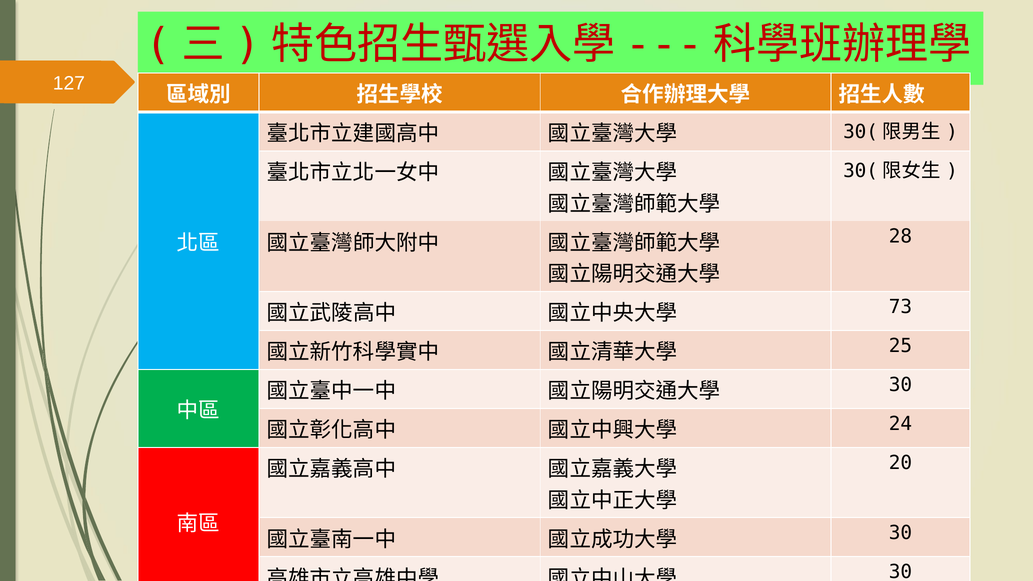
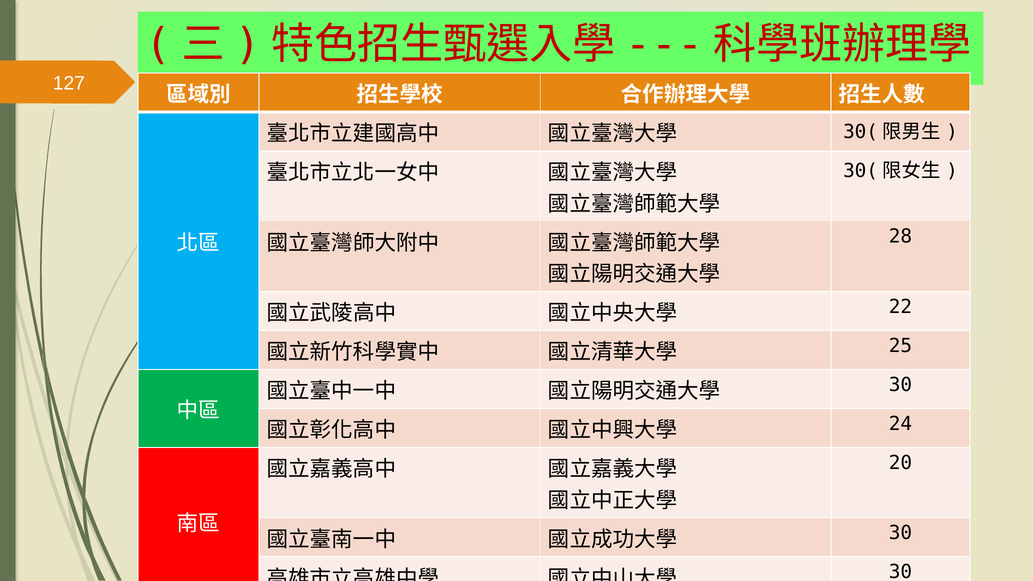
73: 73 -> 22
